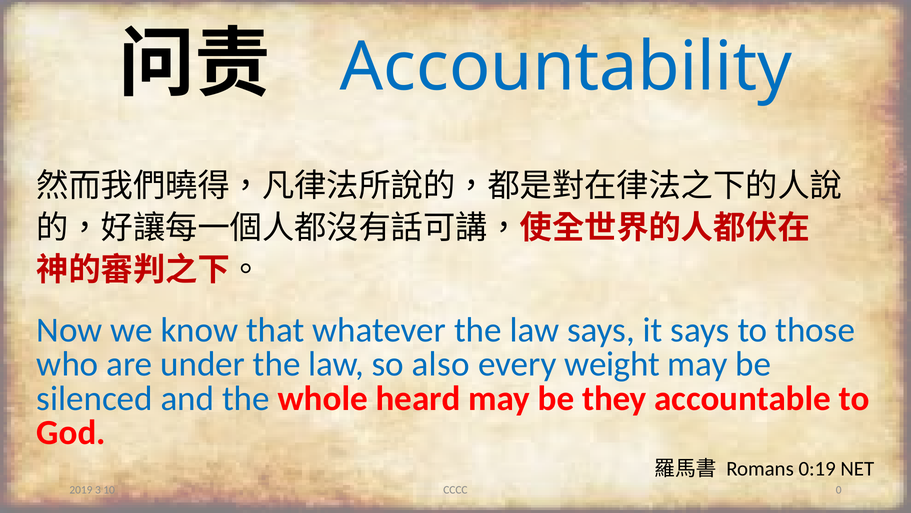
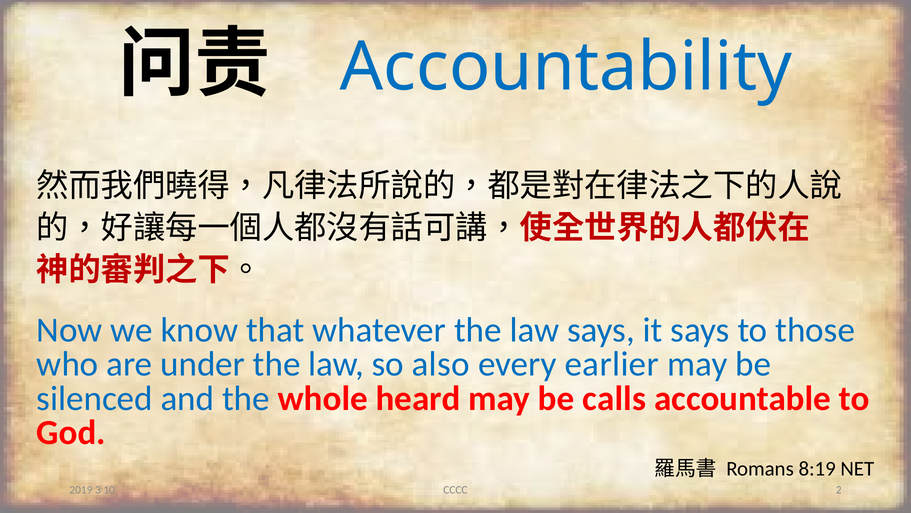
weight: weight -> earlier
they: they -> calls
0:19: 0:19 -> 8:19
0: 0 -> 2
